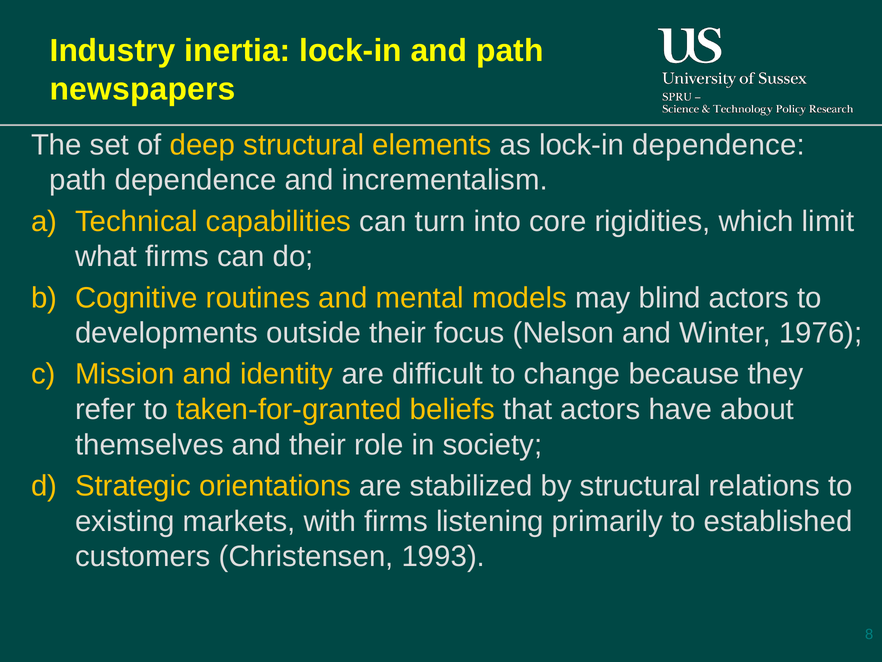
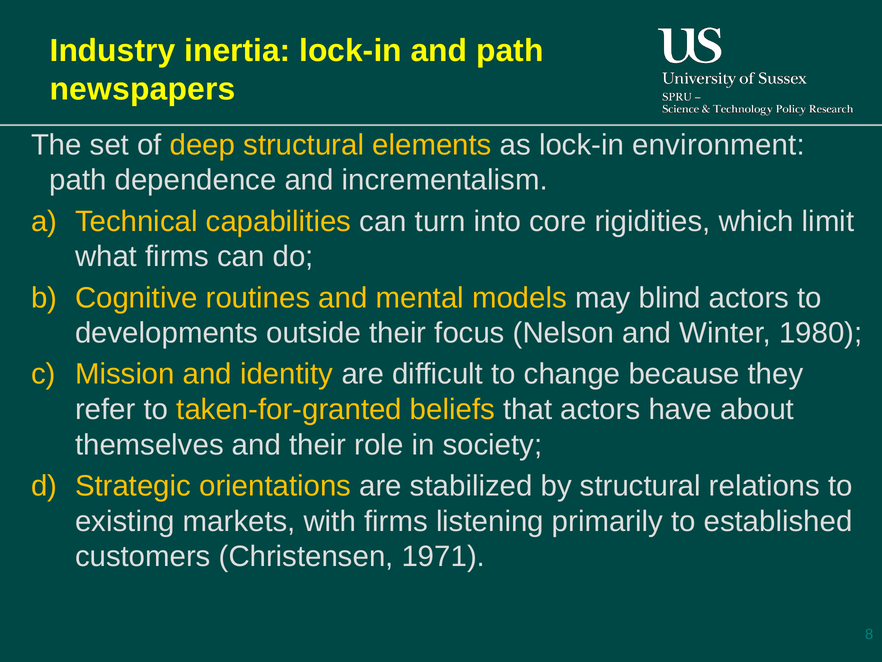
lock-in dependence: dependence -> environment
1976: 1976 -> 1980
1993: 1993 -> 1971
